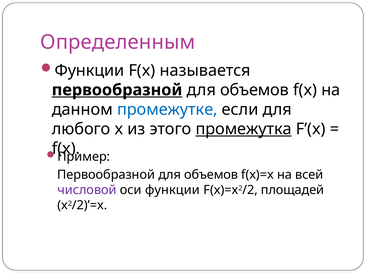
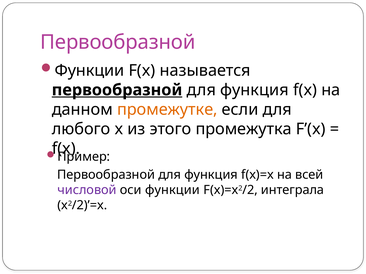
Определенным at (118, 42): Определенным -> Первообразной
объемов at (255, 90): объемов -> функция
промежутке colour: blue -> orange
промежутка underline: present -> none
объемов at (211, 175): объемов -> функция
площадей: площадей -> интеграла
